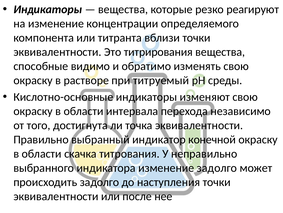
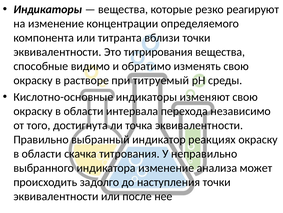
конечной: конечной -> реакциях
изменение задолго: задолго -> анализа
